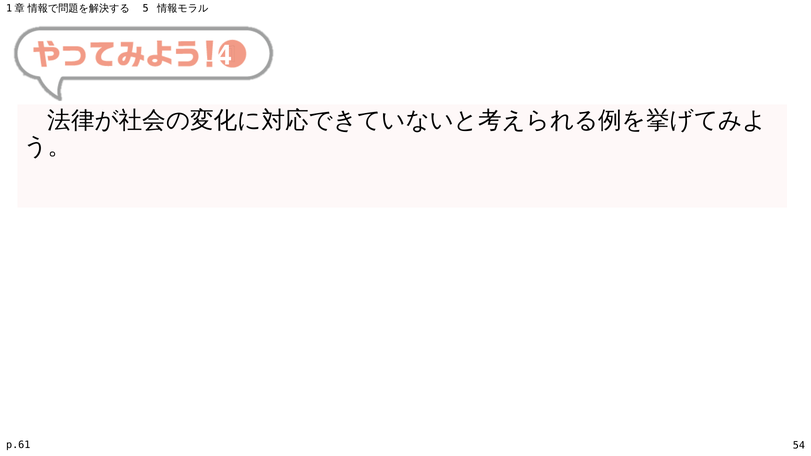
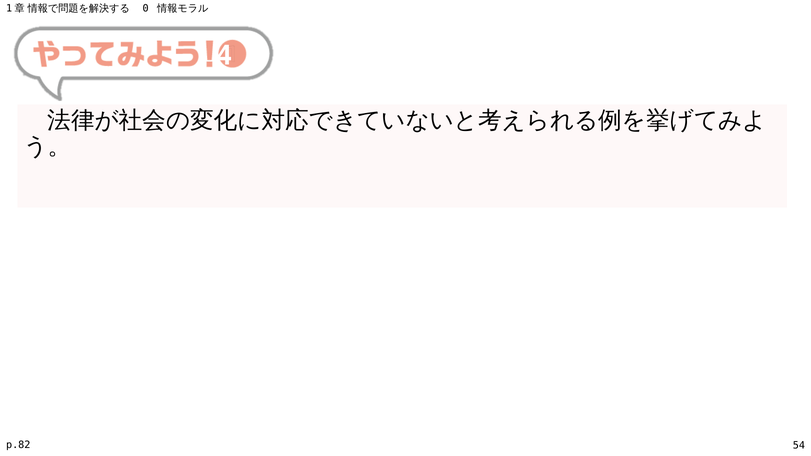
5: 5 -> 0
p.61: p.61 -> p.82
